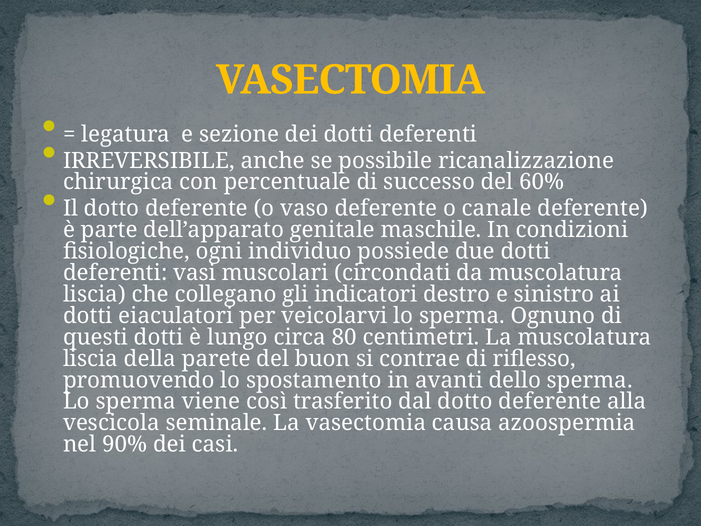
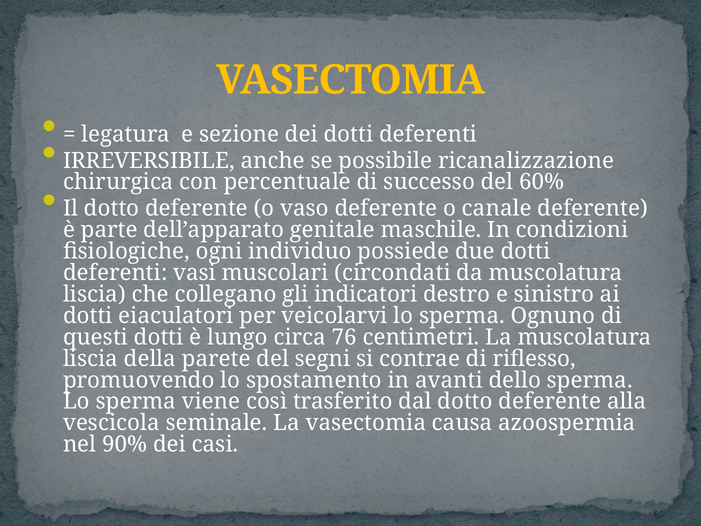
80: 80 -> 76
buon: buon -> segni
